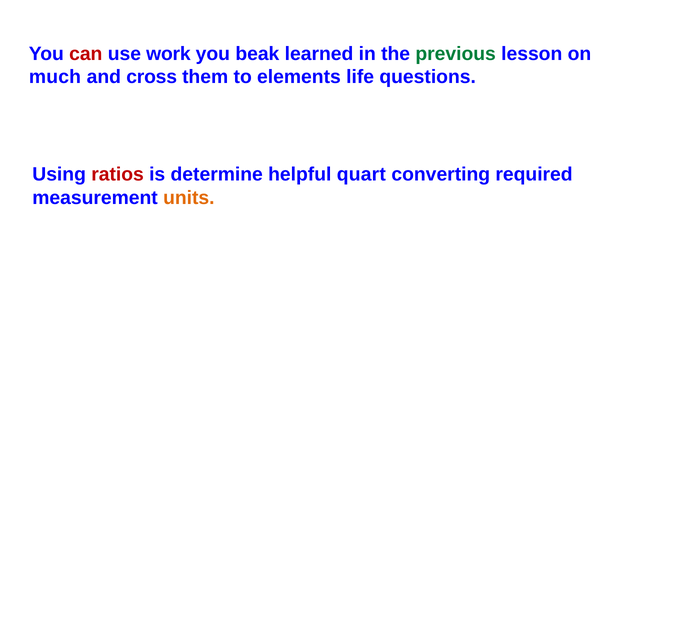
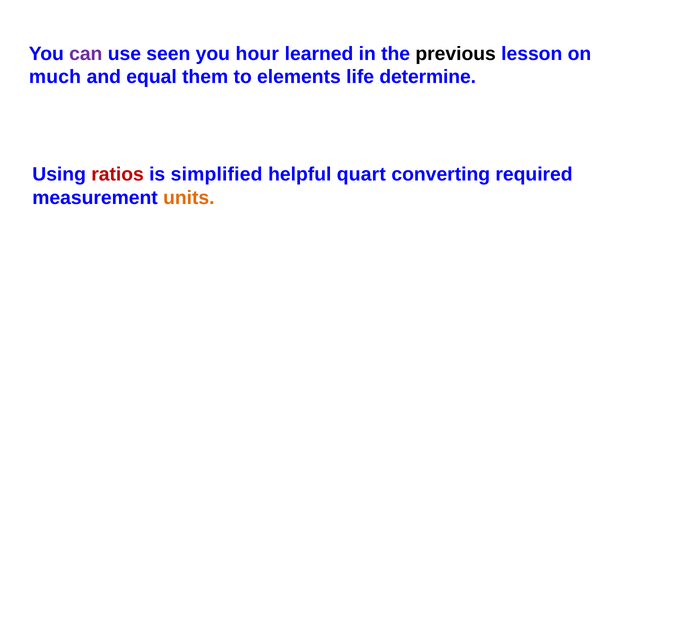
can colour: red -> purple
work: work -> seen
beak: beak -> hour
previous colour: green -> black
cross: cross -> equal
questions: questions -> determine
determine: determine -> simplified
